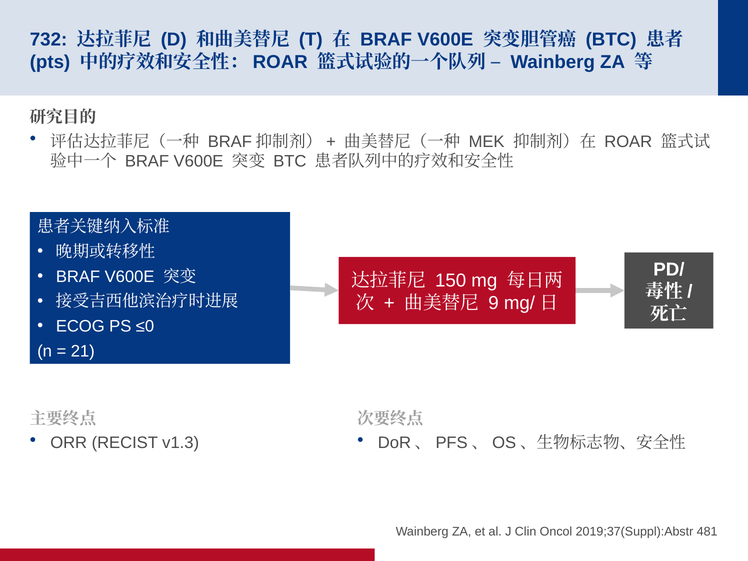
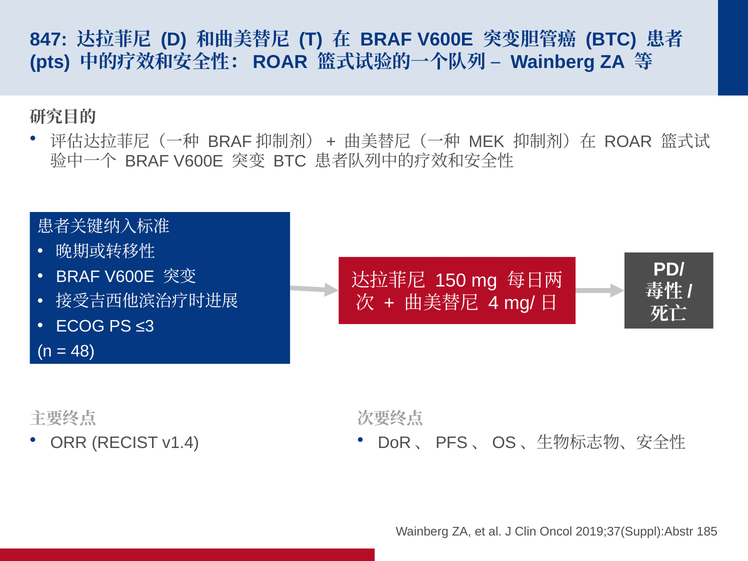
732: 732 -> 847
9: 9 -> 4
≤0: ≤0 -> ≤3
21: 21 -> 48
v1.3: v1.3 -> v1.4
481: 481 -> 185
